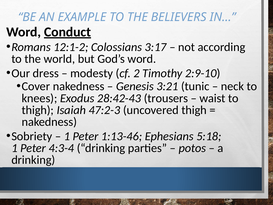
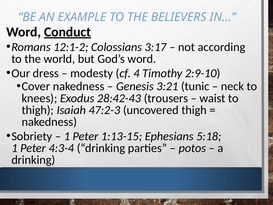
2: 2 -> 4
1:13-46: 1:13-46 -> 1:13-15
